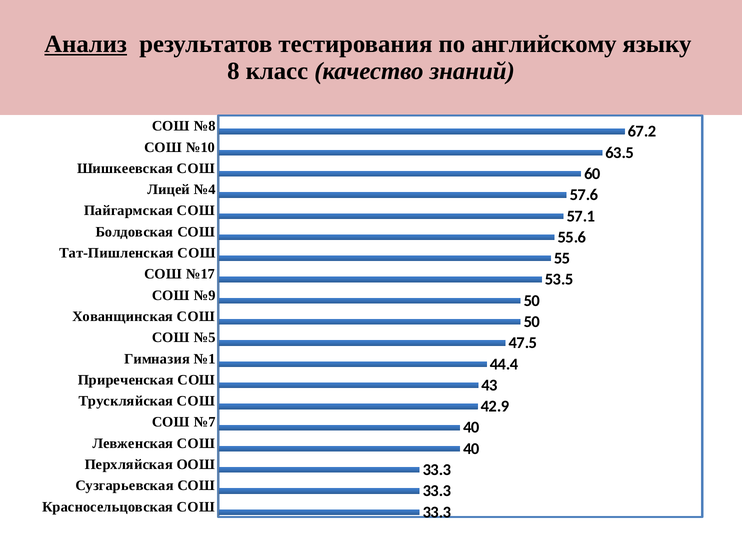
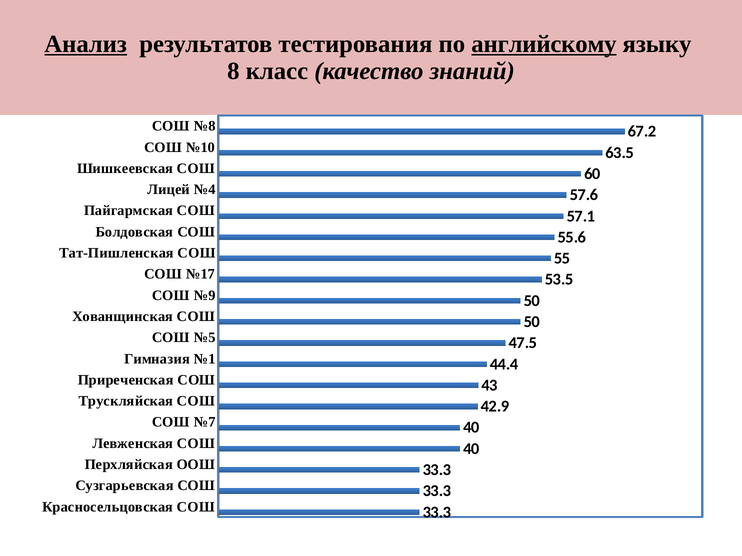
английскому underline: none -> present
